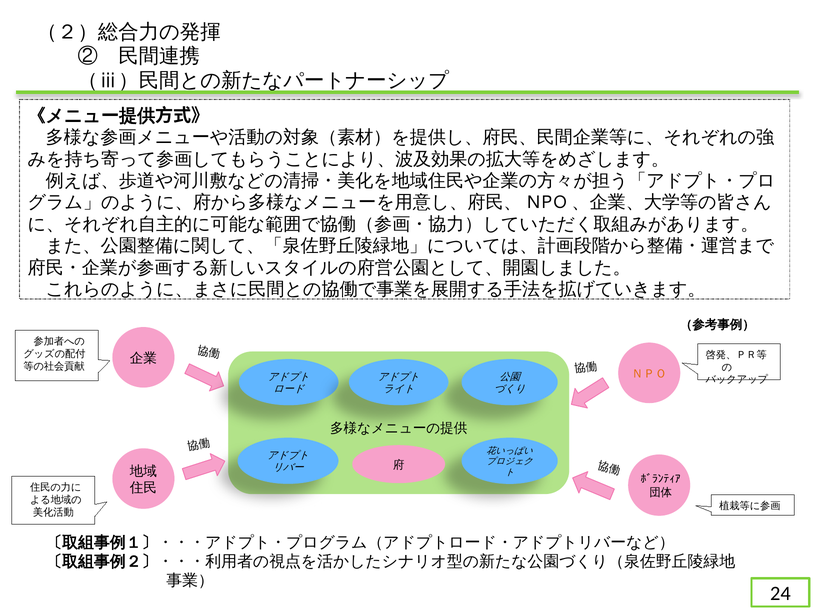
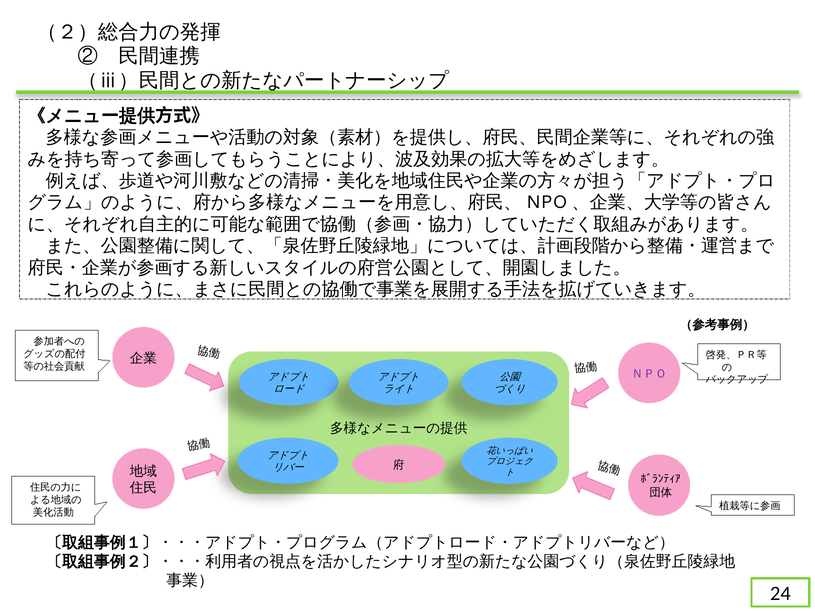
ＮＰＯ colour: orange -> purple
